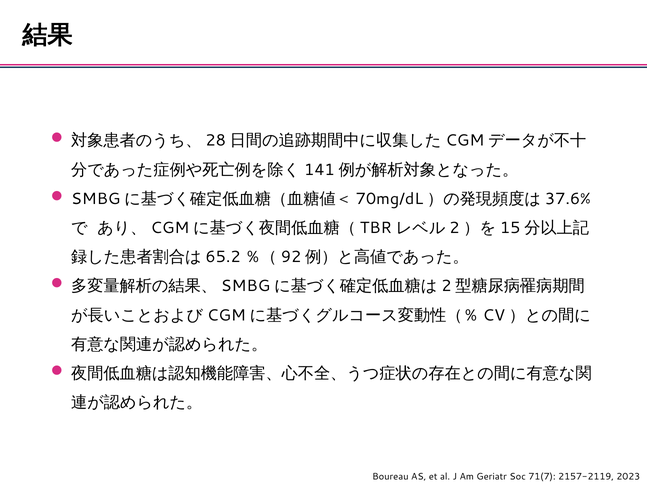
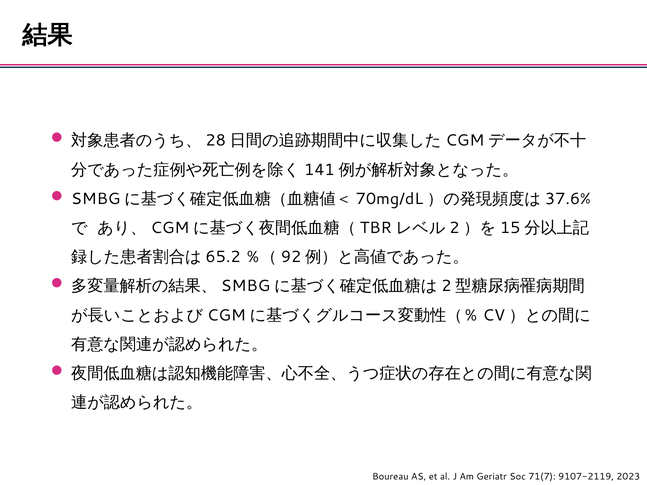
2157-2119: 2157-2119 -> 9107-2119
